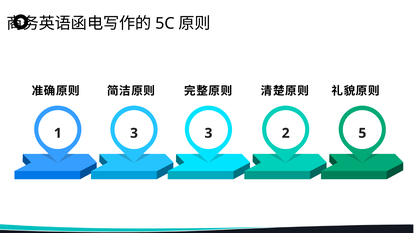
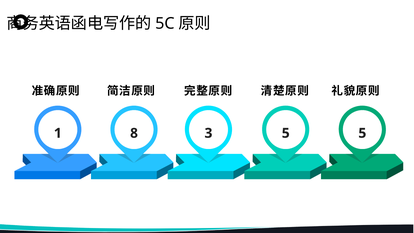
1 3: 3 -> 8
3 2: 2 -> 5
